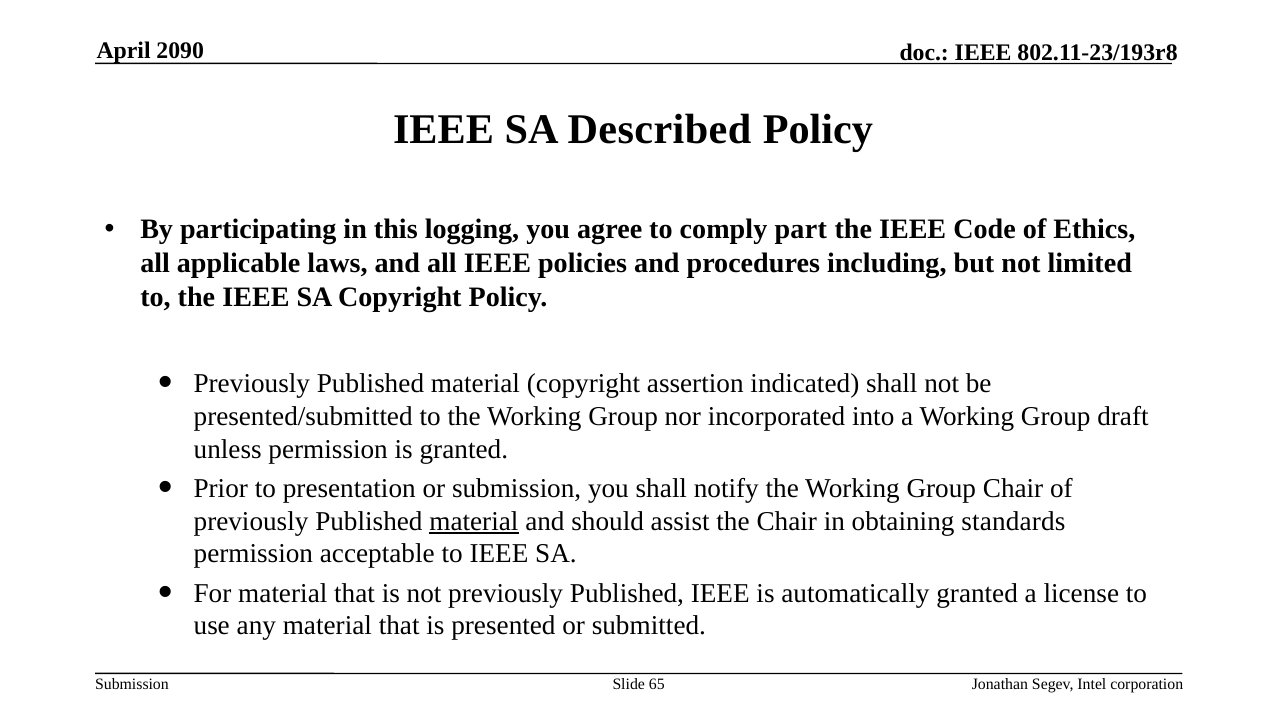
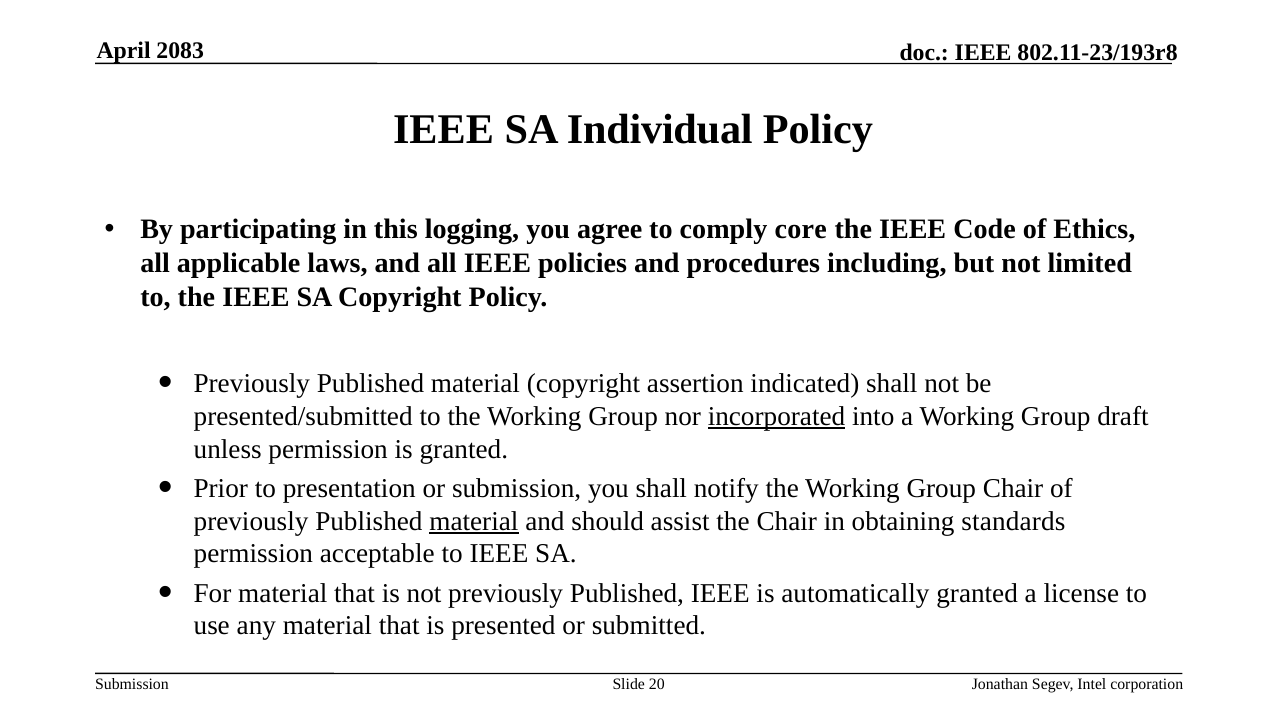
2090: 2090 -> 2083
Described: Described -> Individual
part: part -> core
incorporated underline: none -> present
65: 65 -> 20
